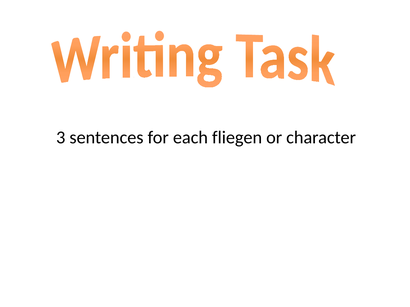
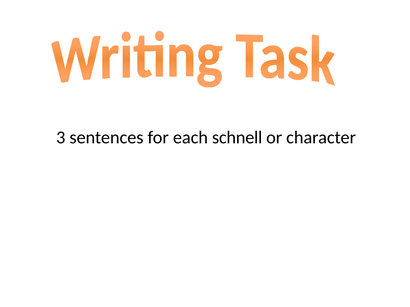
fliegen: fliegen -> schnell
